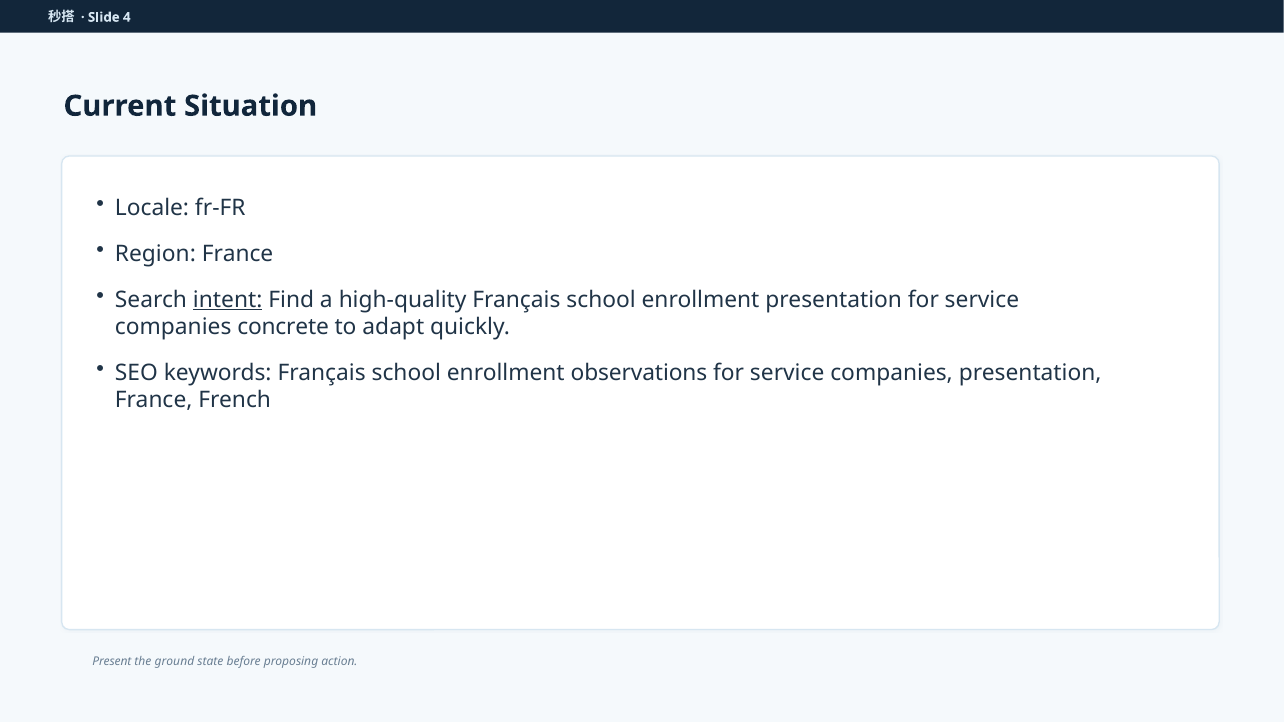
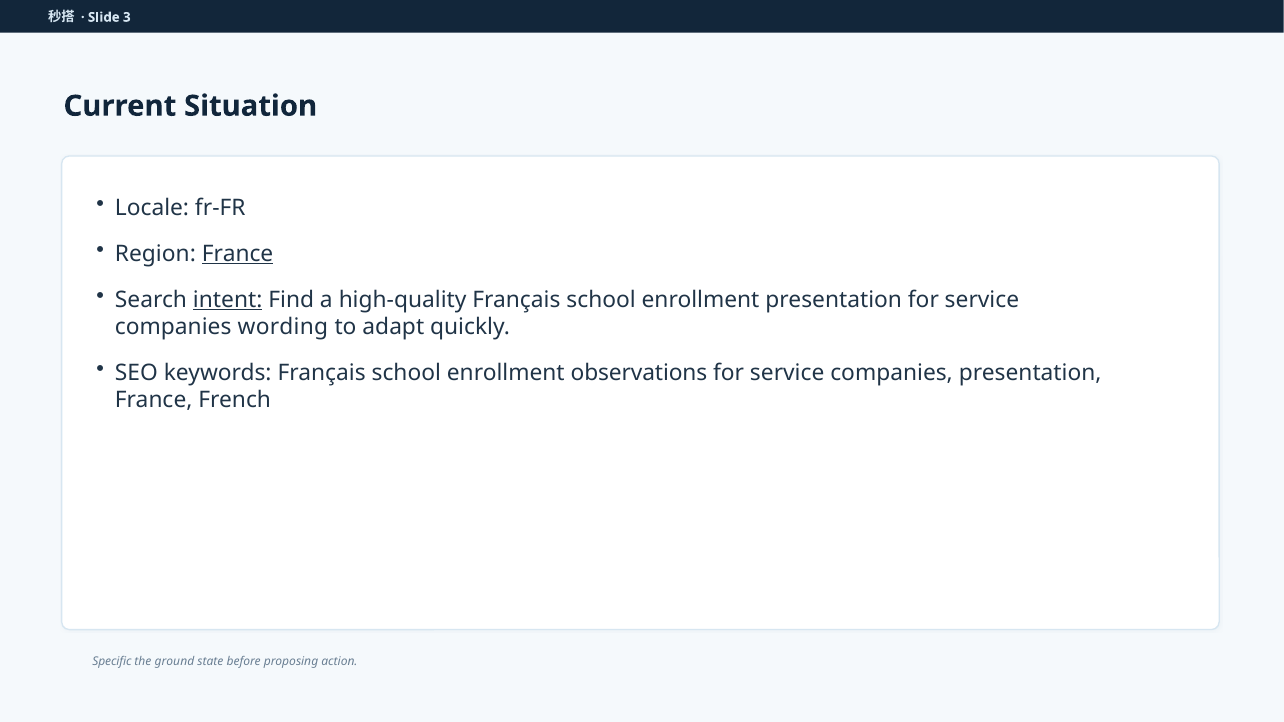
4: 4 -> 3
France at (237, 254) underline: none -> present
concrete: concrete -> wording
Present: Present -> Specific
